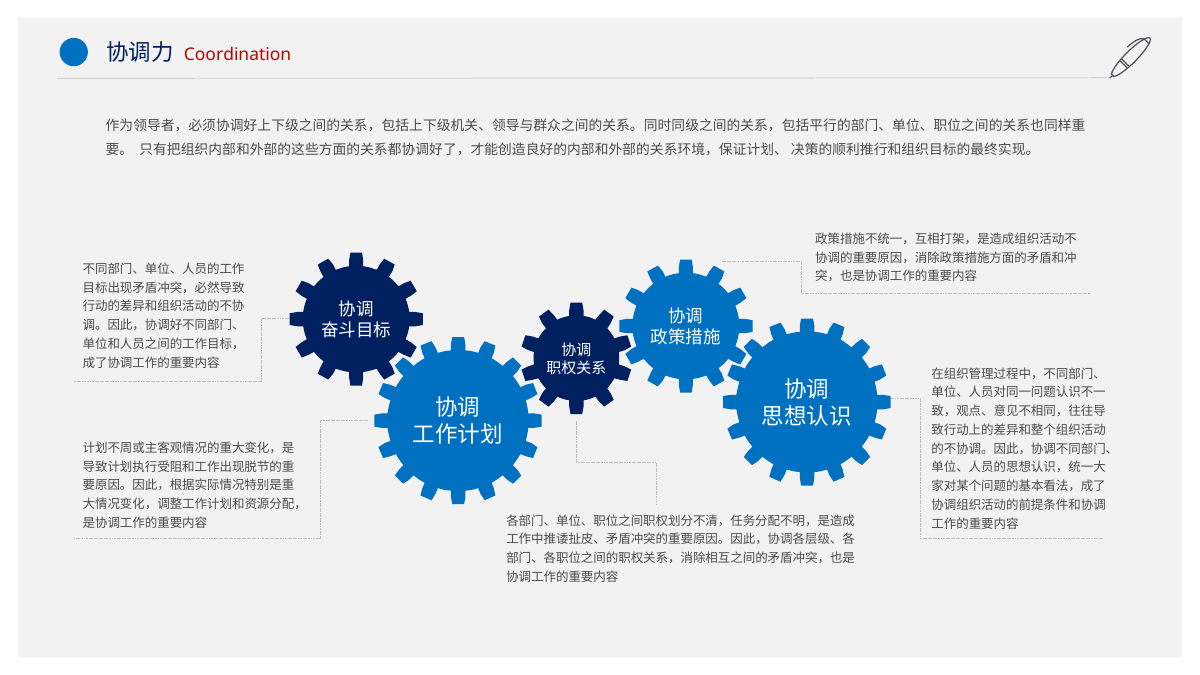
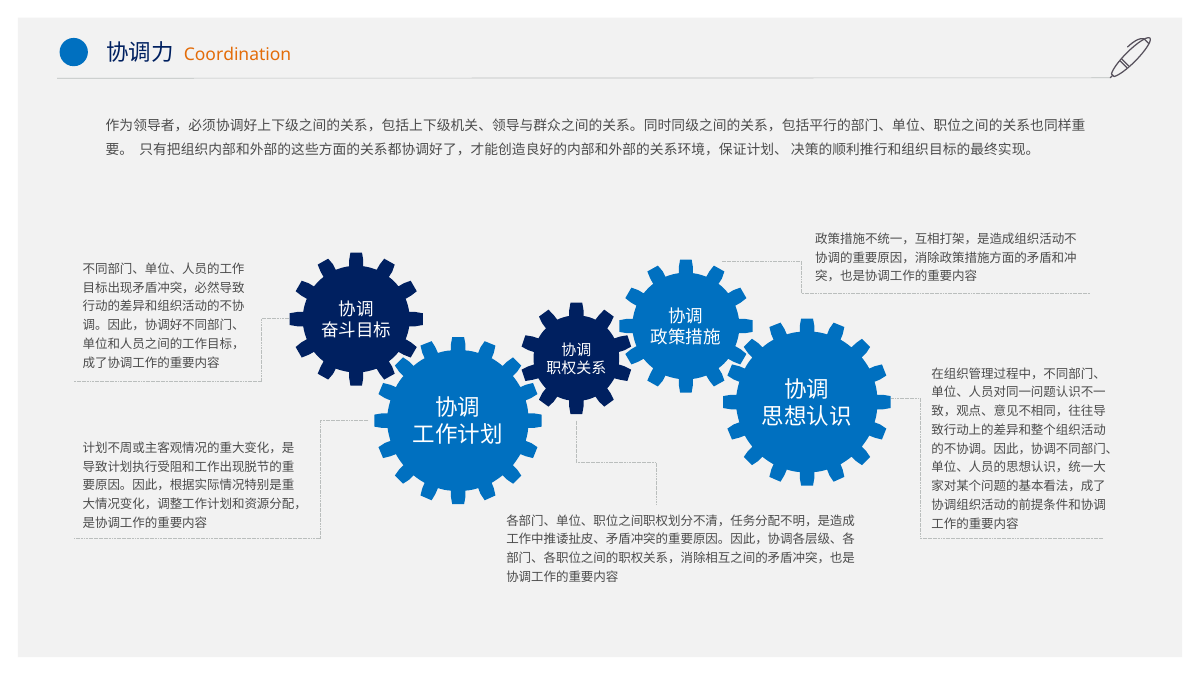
Coordination colour: red -> orange
